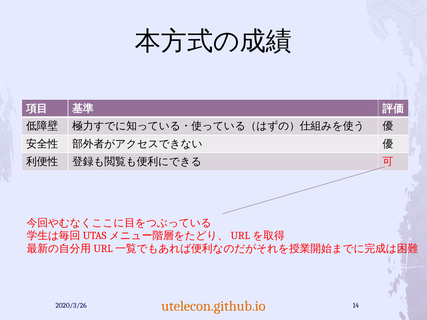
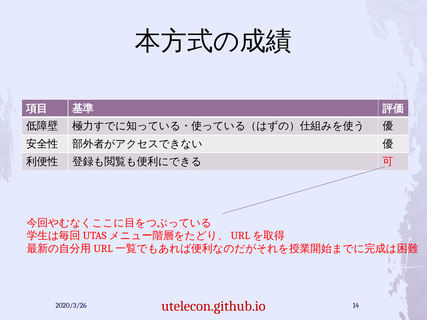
utelecon.github.io colour: orange -> red
